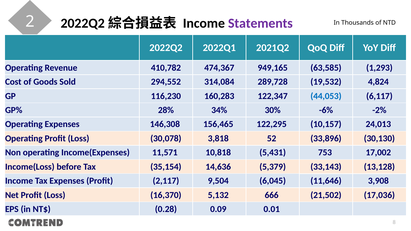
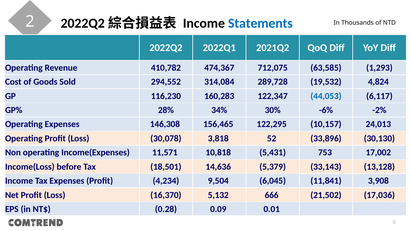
Statements colour: purple -> blue
949,165: 949,165 -> 712,075
35,154: 35,154 -> 18,501
2,117: 2,117 -> 4,234
11,646: 11,646 -> 11,841
